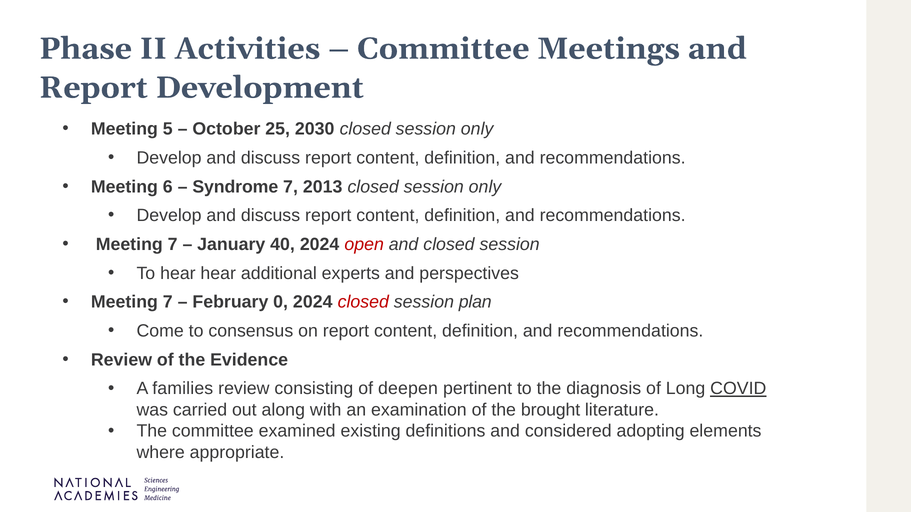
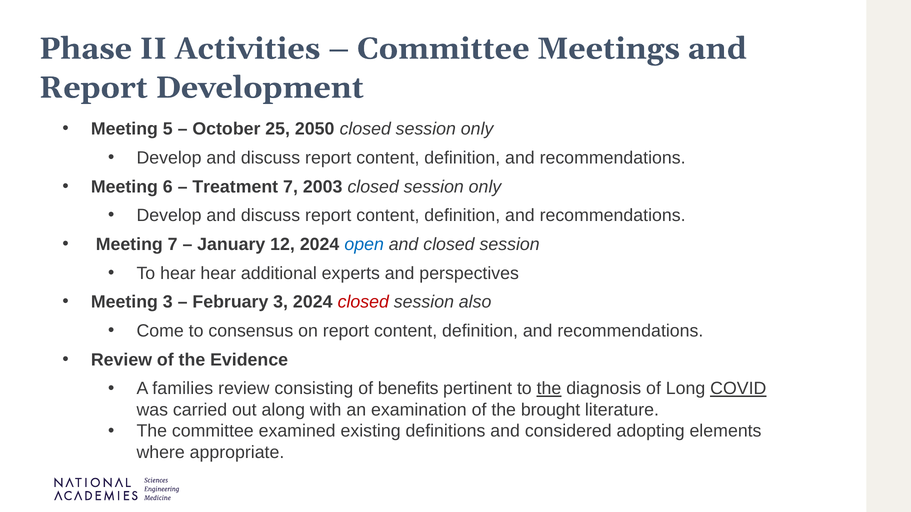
2030: 2030 -> 2050
Syndrome: Syndrome -> Treatment
2013: 2013 -> 2003
40: 40 -> 12
open colour: red -> blue
7 at (168, 302): 7 -> 3
February 0: 0 -> 3
plan: plan -> also
deepen: deepen -> benefits
the at (549, 389) underline: none -> present
